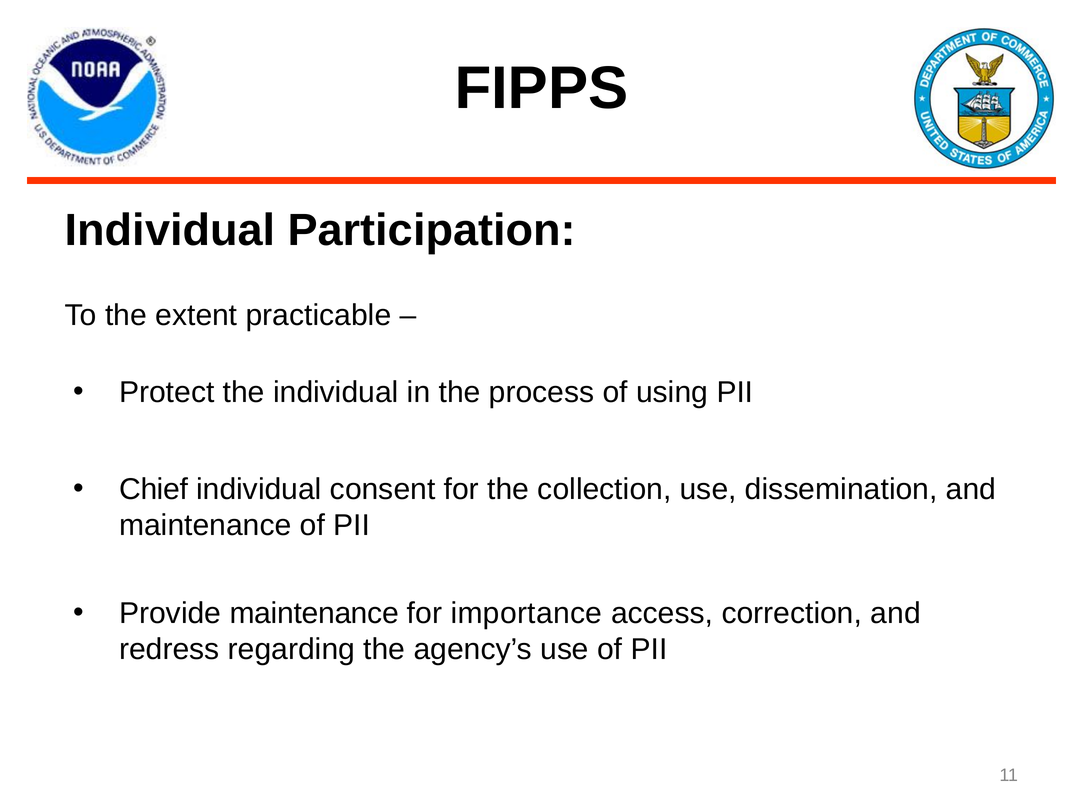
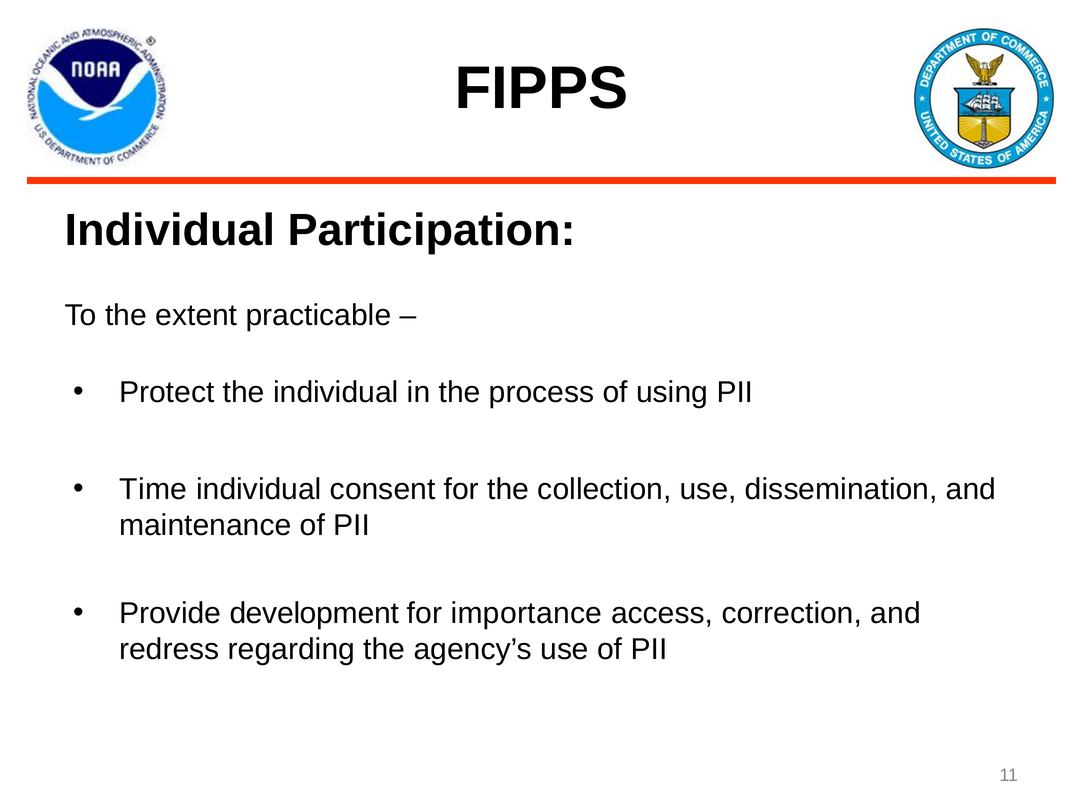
Chief: Chief -> Time
Provide maintenance: maintenance -> development
